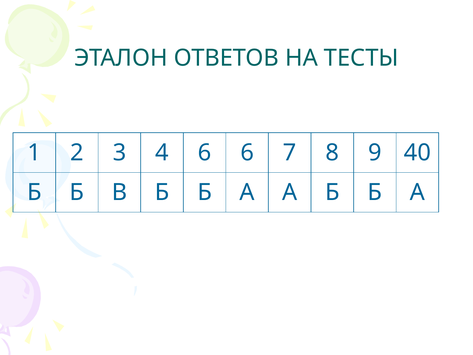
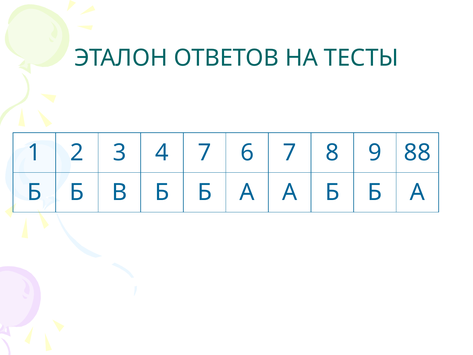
4 6: 6 -> 7
40: 40 -> 88
